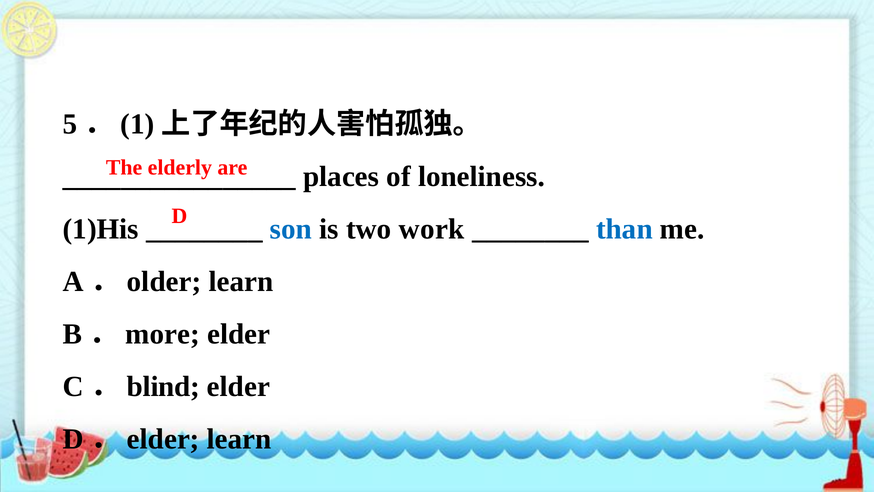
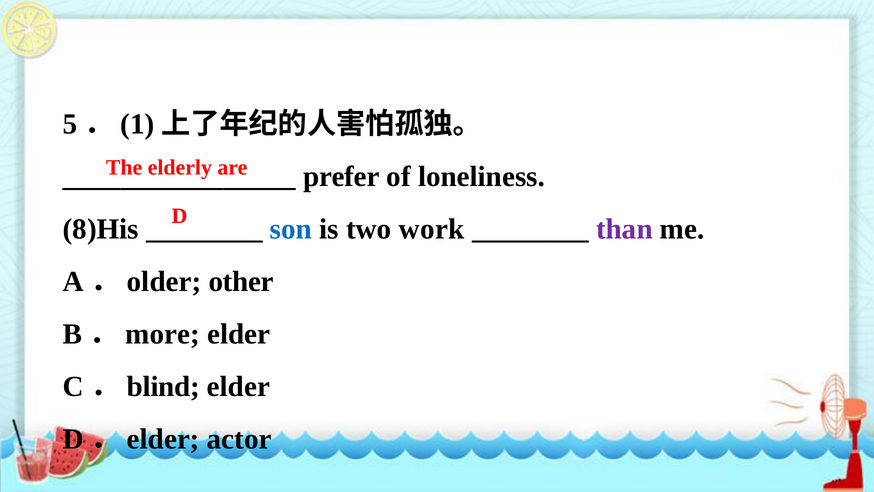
places: places -> prefer
1)His: 1)His -> 8)His
than colour: blue -> purple
older learn: learn -> other
elder learn: learn -> actor
